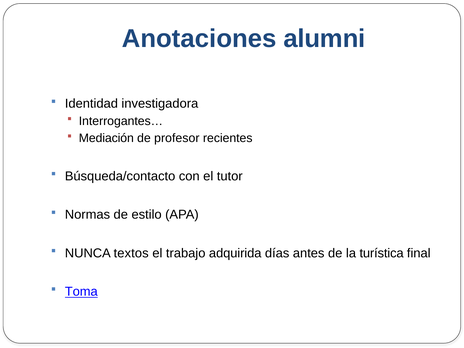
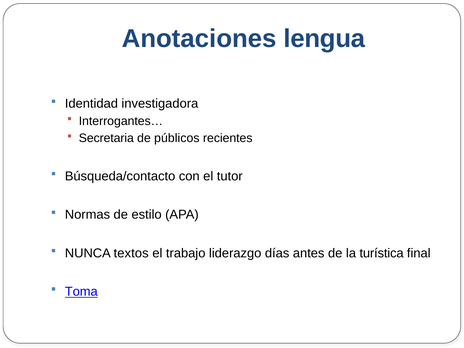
alumni: alumni -> lengua
Mediación: Mediación -> Secretaria
profesor: profesor -> públicos
adquirida: adquirida -> liderazgo
